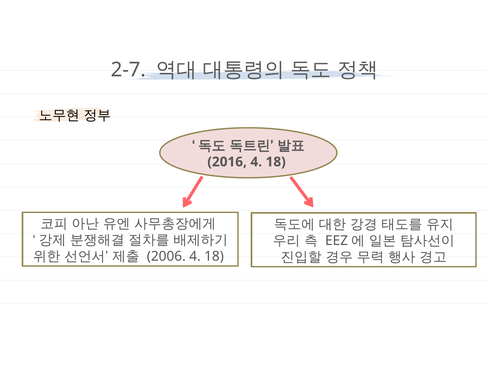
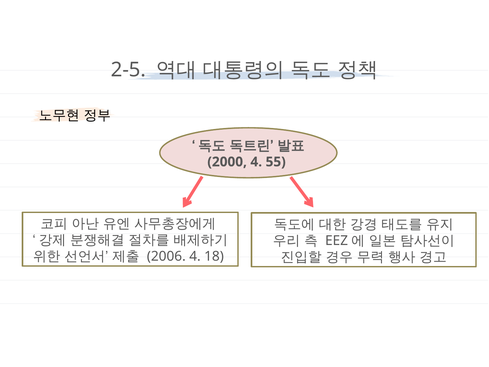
2-7: 2-7 -> 2-5
2016: 2016 -> 2000
18 at (276, 162): 18 -> 55
